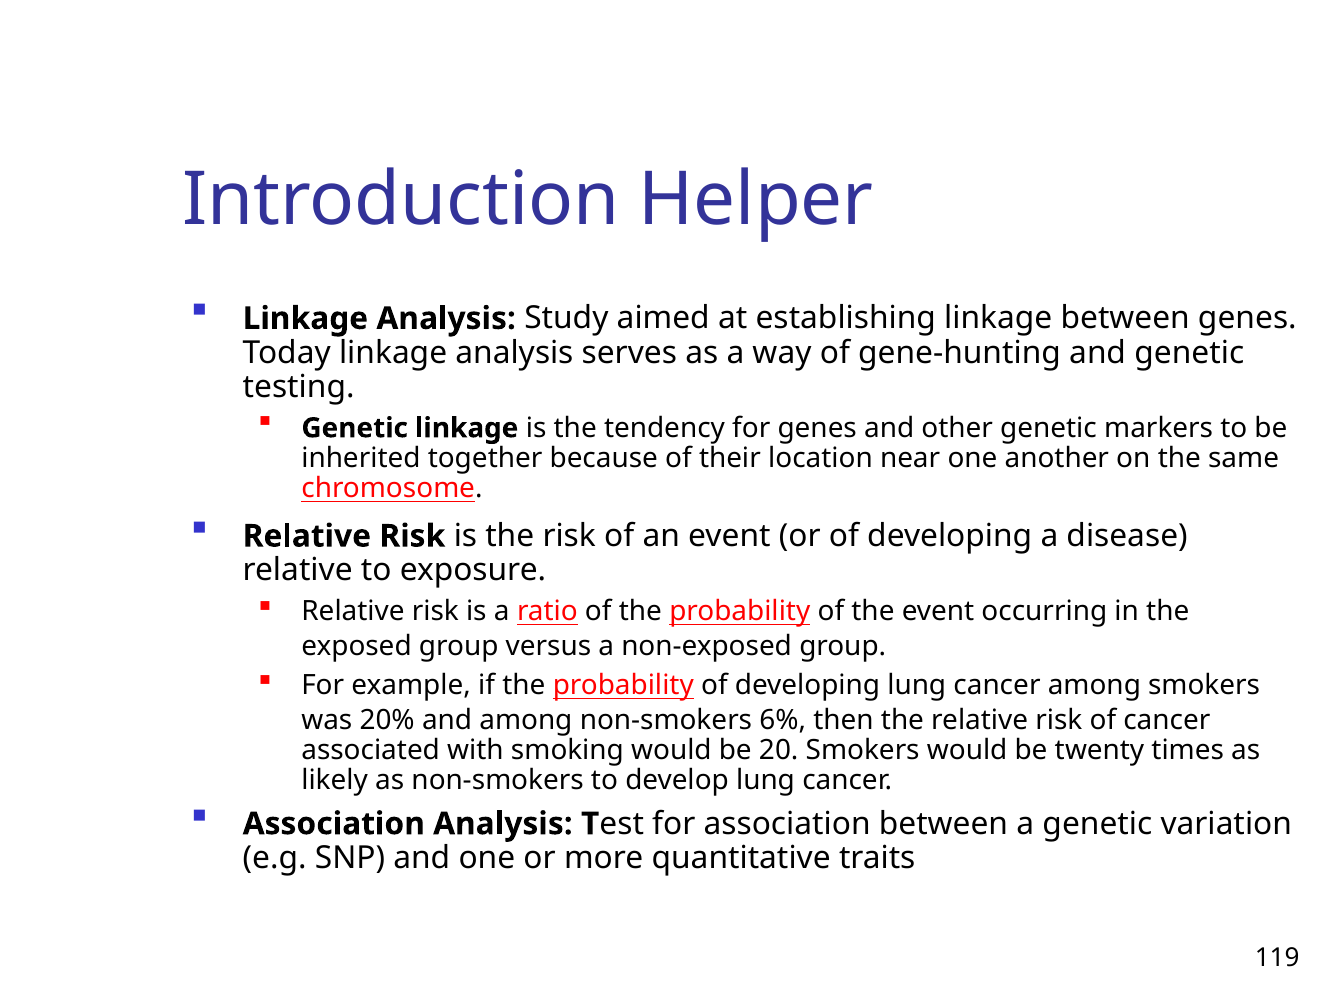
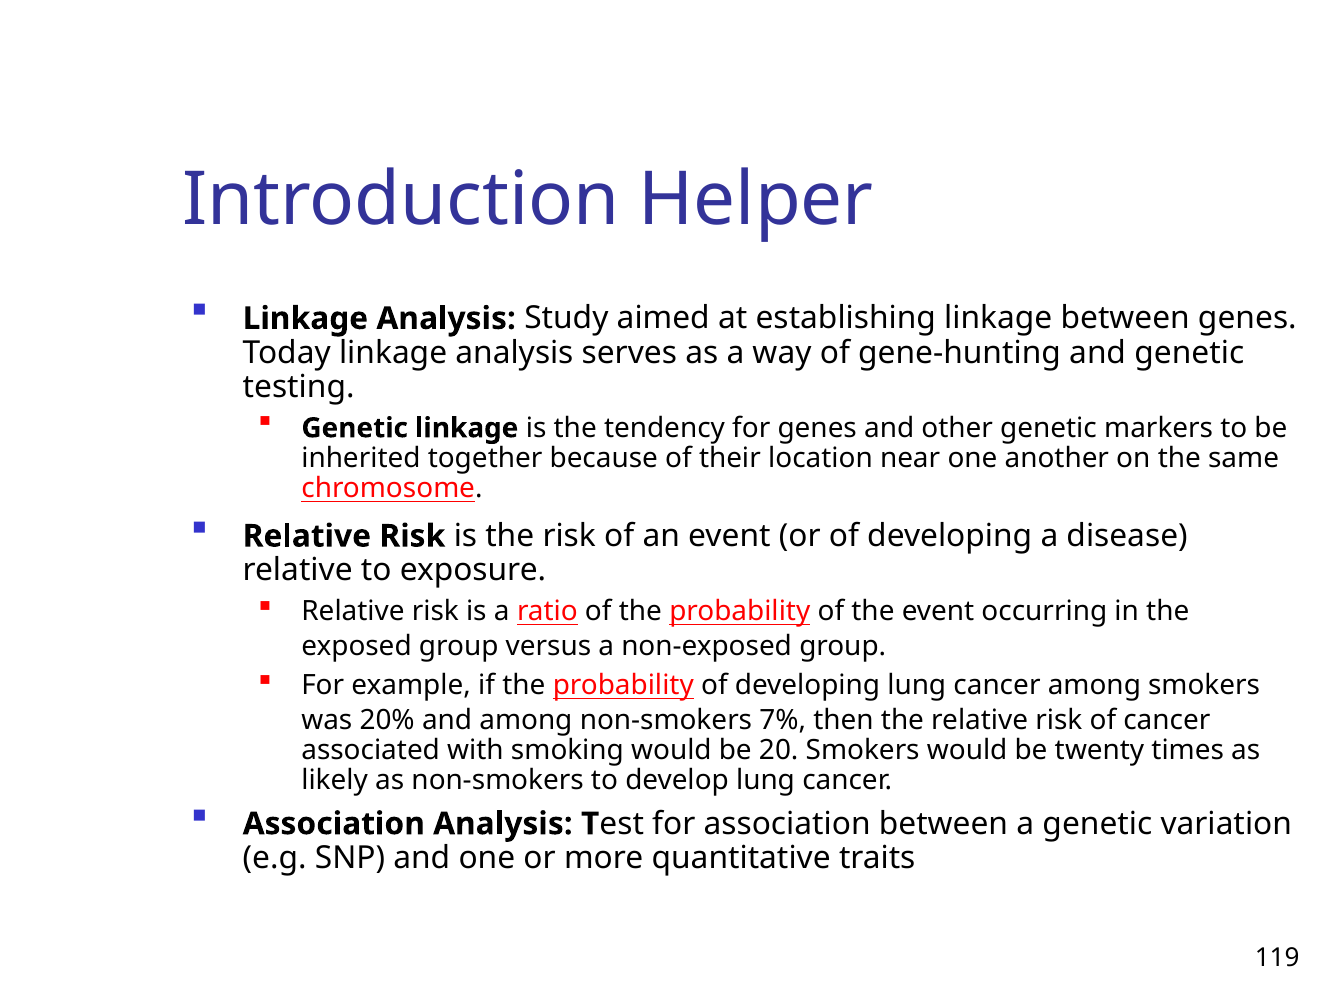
6%: 6% -> 7%
